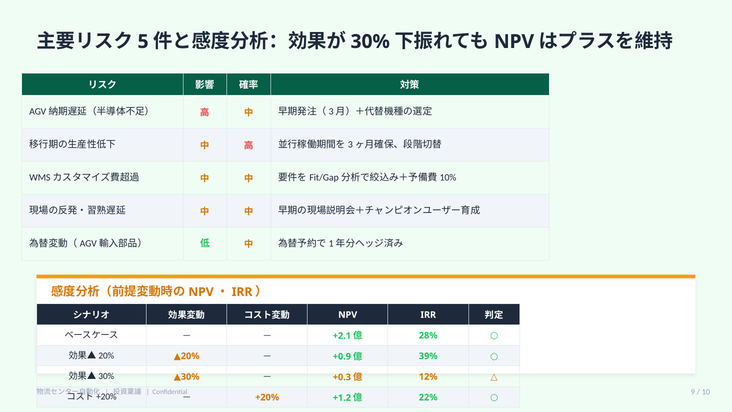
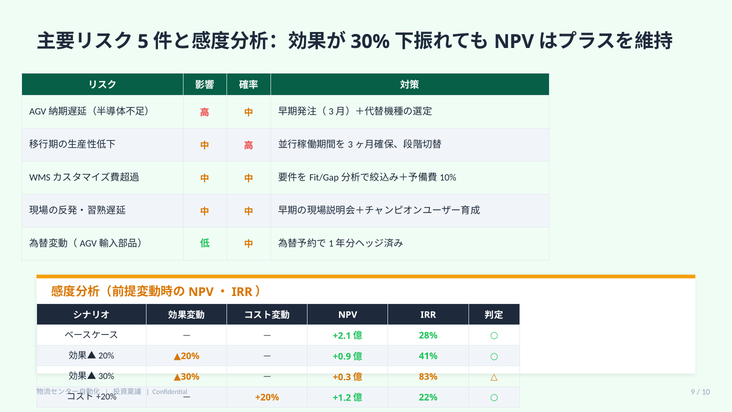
39%: 39% -> 41%
12%: 12% -> 83%
